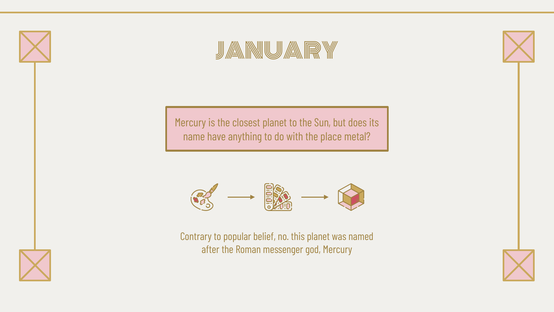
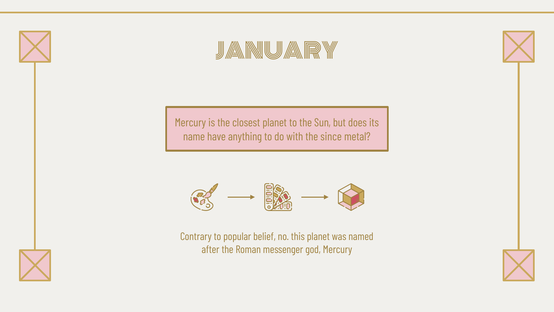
place: place -> since
